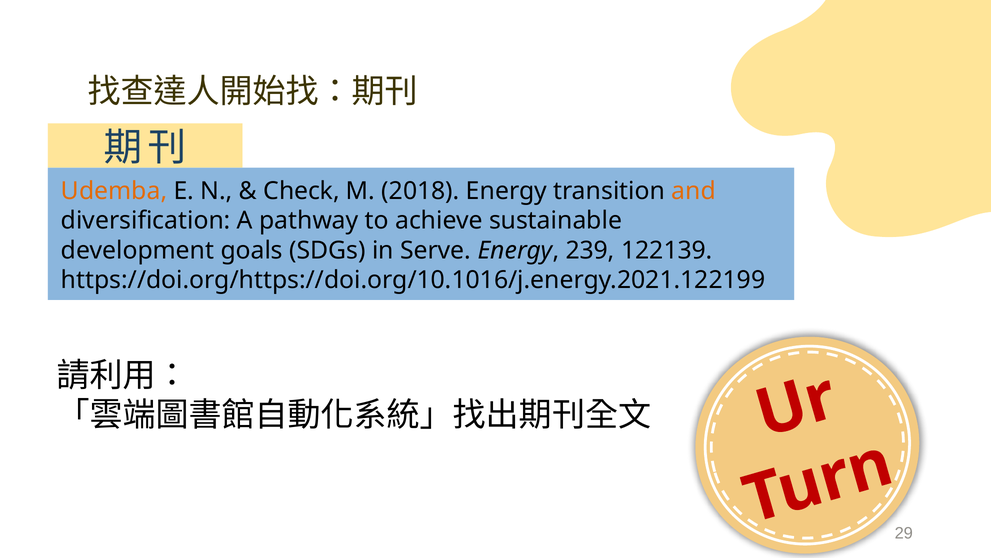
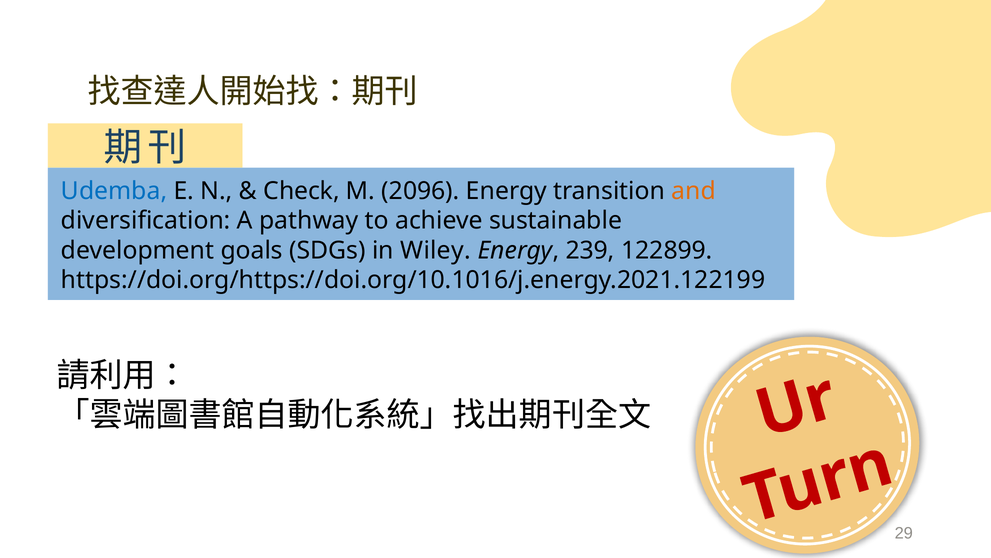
Udemba colour: orange -> blue
2018: 2018 -> 2096
Serve: Serve -> Wiley
122139: 122139 -> 122899
